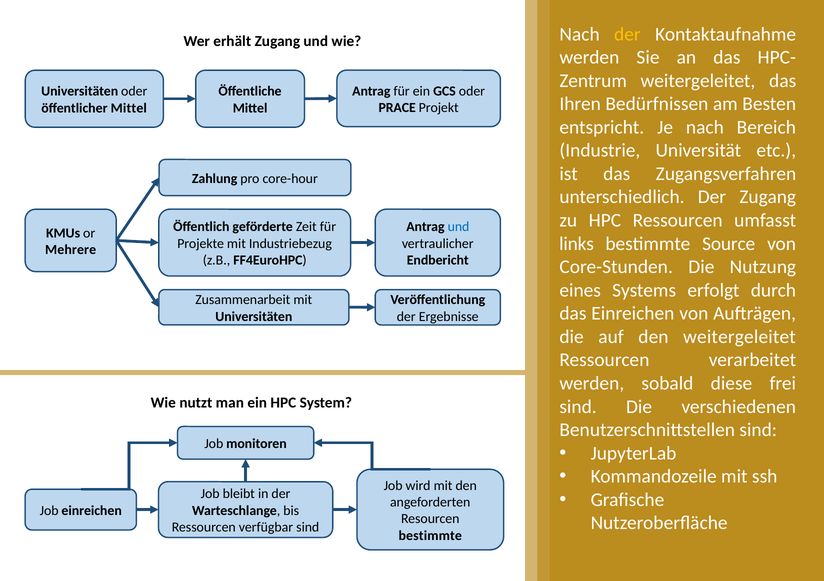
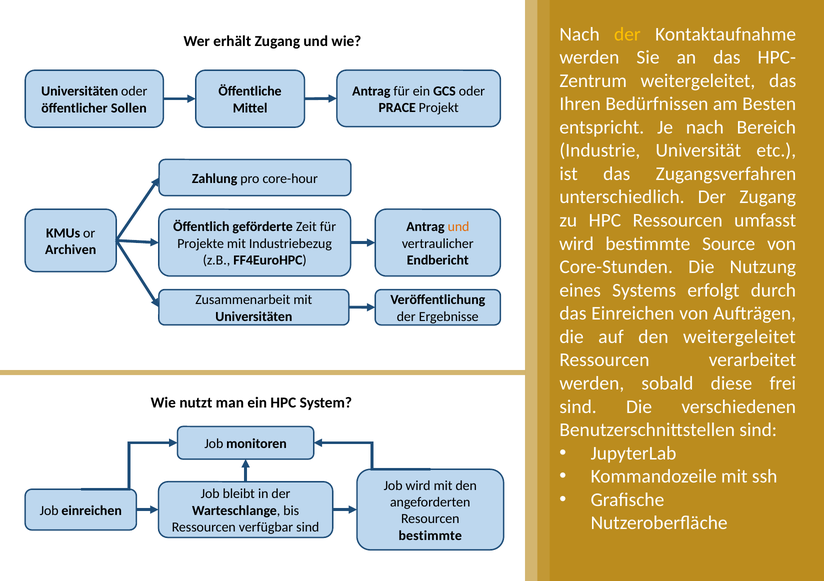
öffentlicher Mittel: Mittel -> Sollen
und at (459, 227) colour: blue -> orange
links at (577, 244): links -> wird
Mehrere: Mehrere -> Archiven
